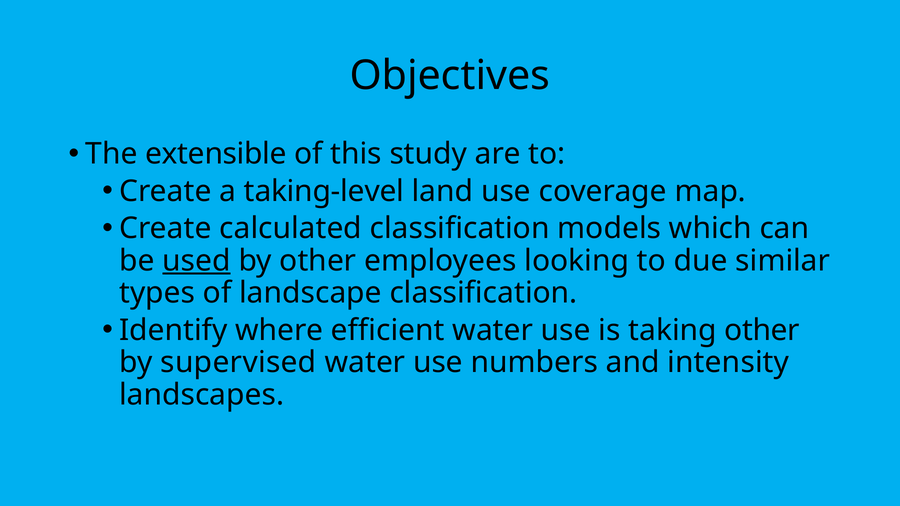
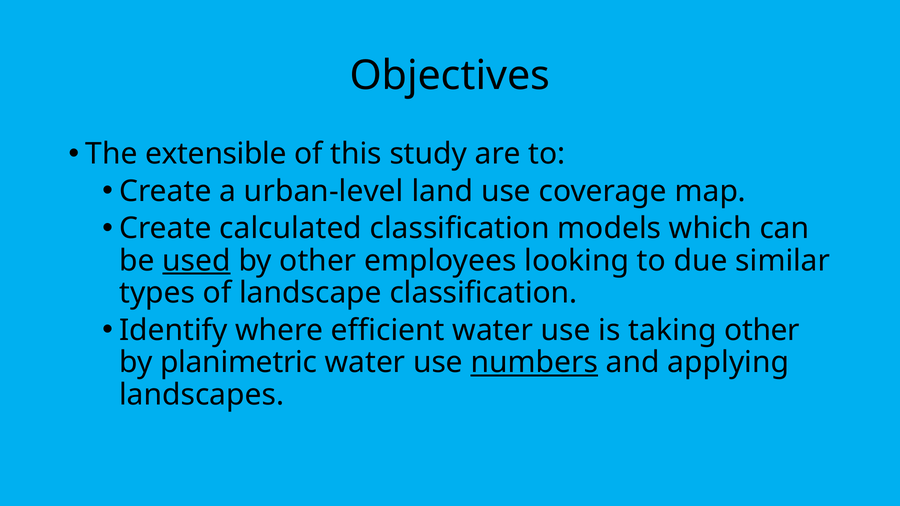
taking-level: taking-level -> urban-level
supervised: supervised -> planimetric
numbers underline: none -> present
intensity: intensity -> applying
